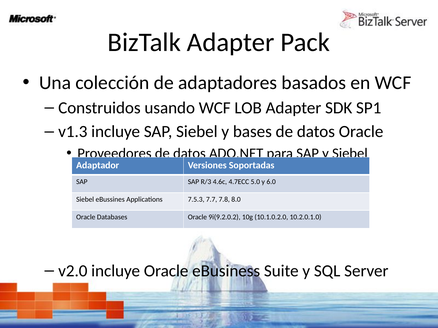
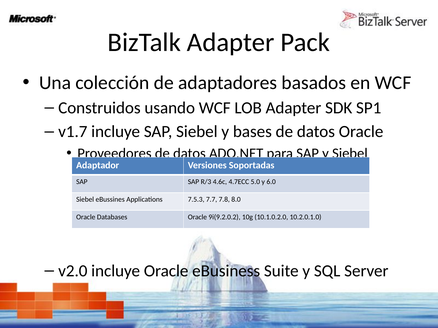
v1.3: v1.3 -> v1.7
